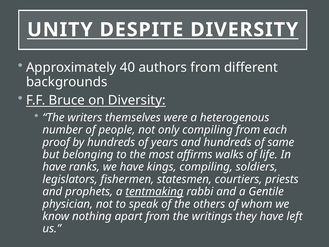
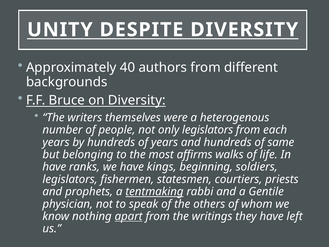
only compiling: compiling -> legislators
proof at (56, 142): proof -> years
kings compiling: compiling -> beginning
apart underline: none -> present
